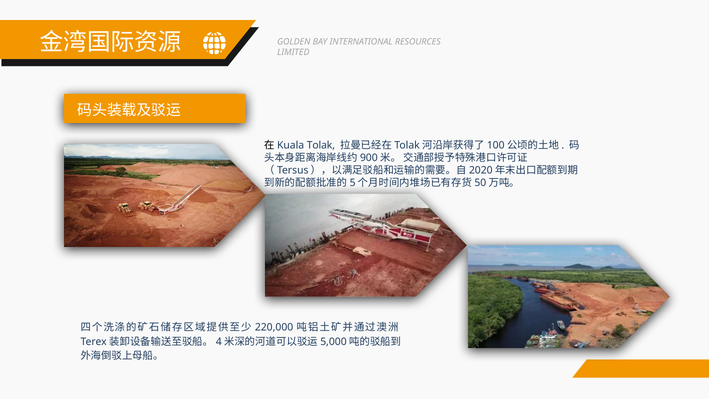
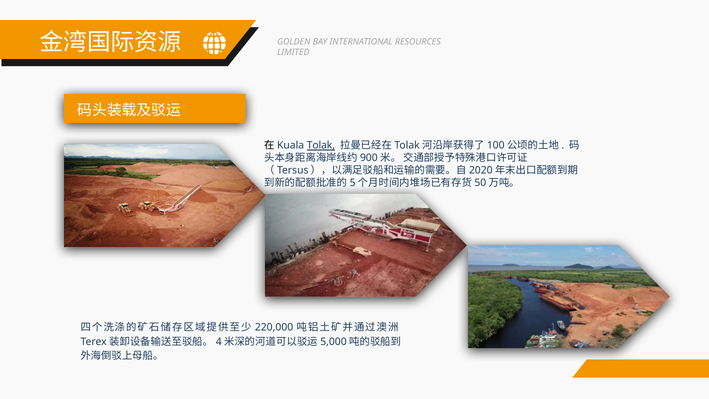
Tolak underline: none -> present
